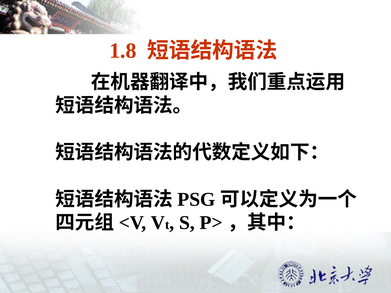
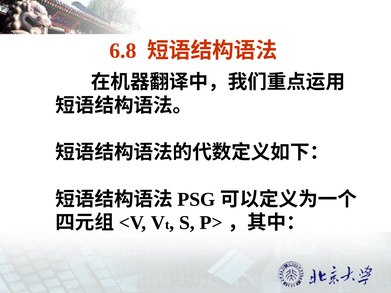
1.8: 1.8 -> 6.8
